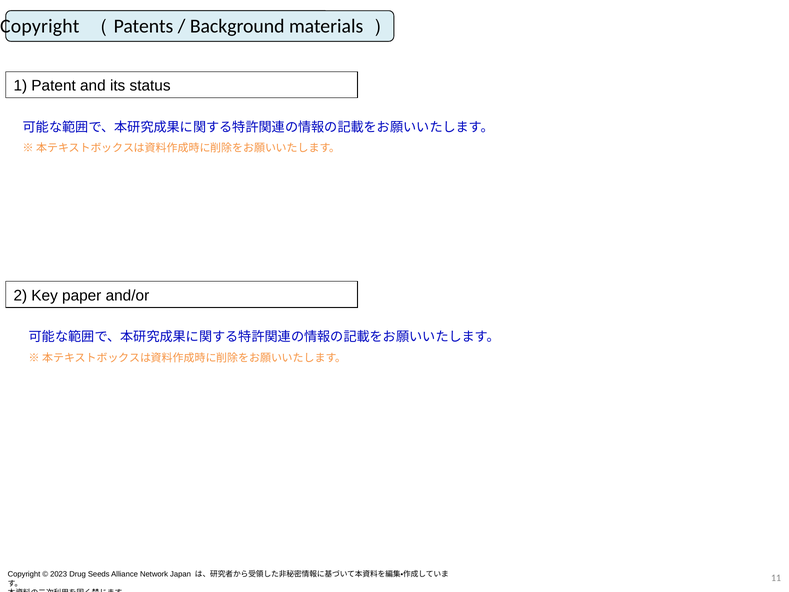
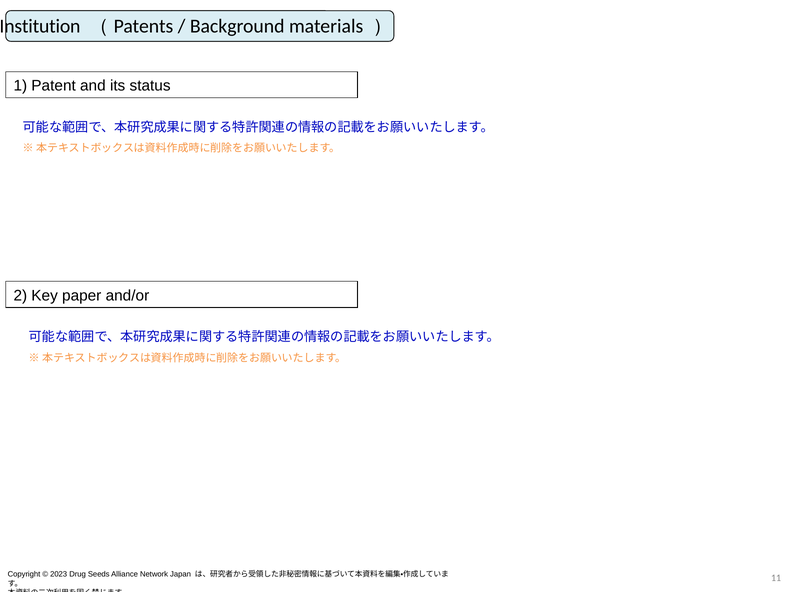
Copyright at (40, 26): Copyright -> Institution
